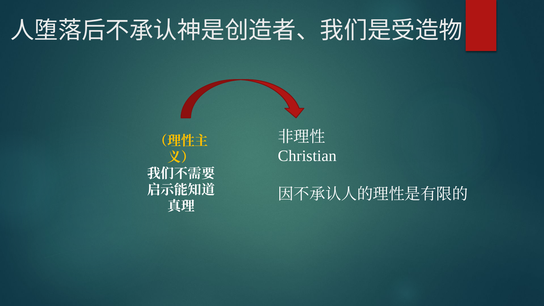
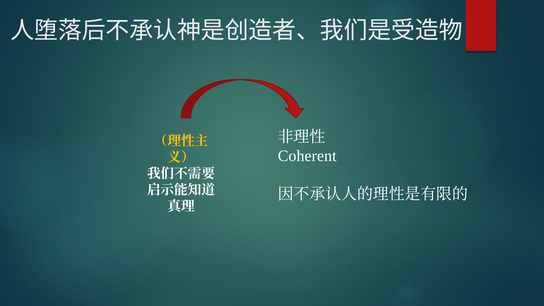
Christian: Christian -> Coherent
